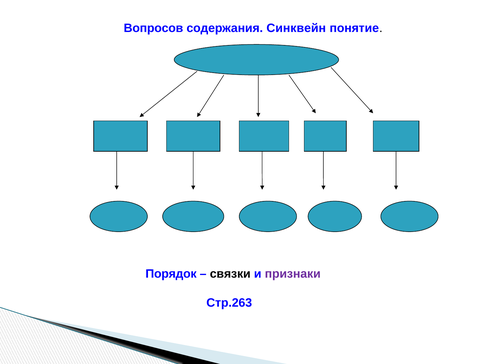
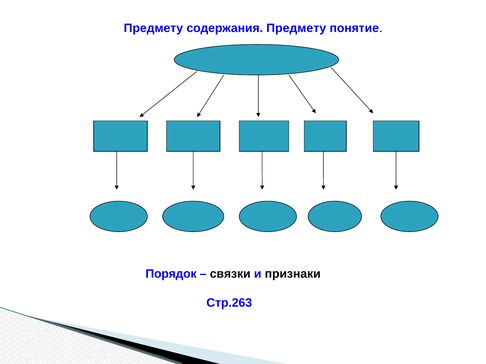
Вопросов at (153, 28): Вопросов -> Предмету
содержания Синквейн: Синквейн -> Предмету
признаки colour: purple -> black
